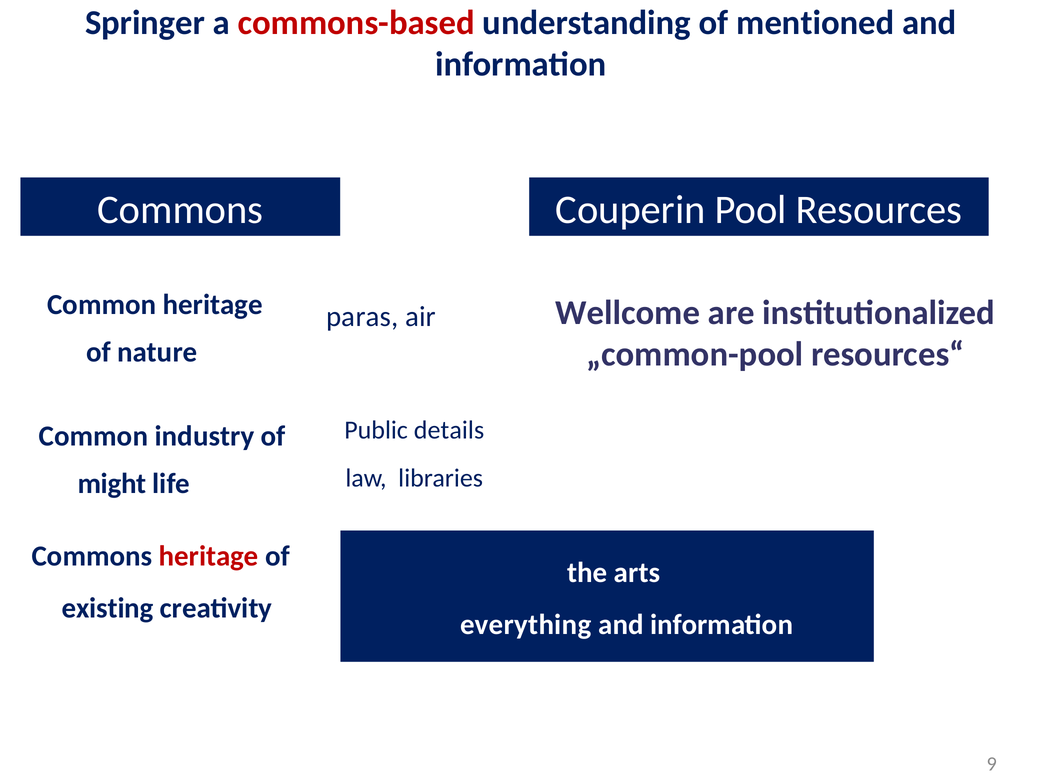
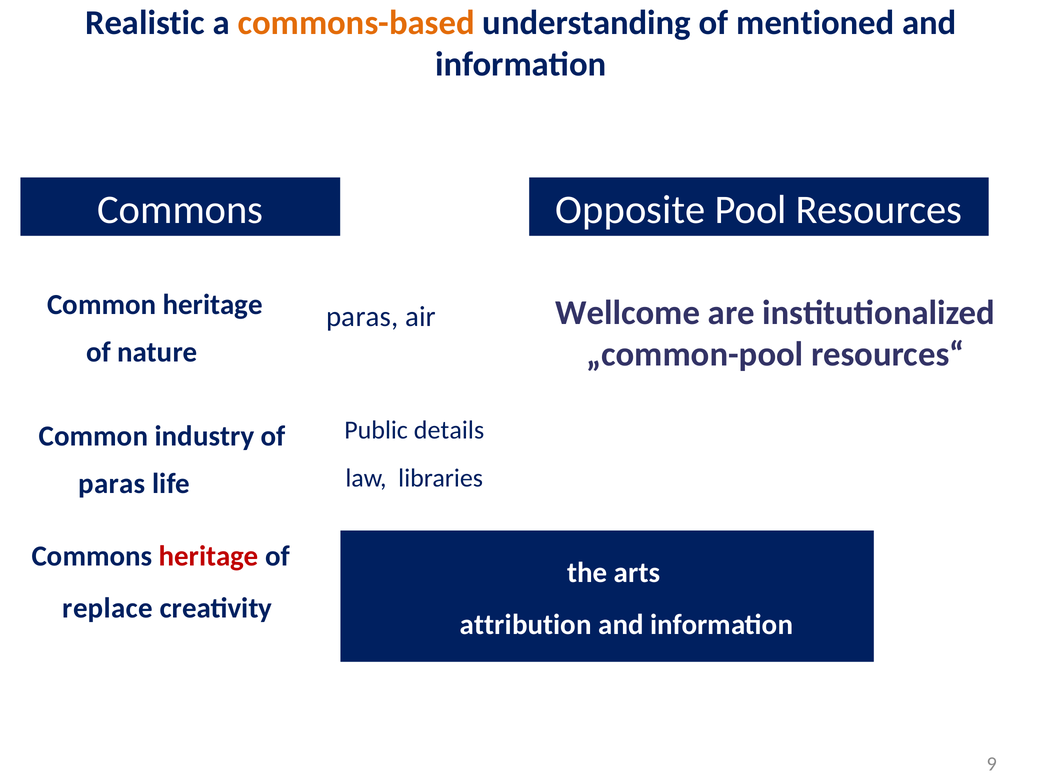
Springer: Springer -> Realistic
commons-based colour: red -> orange
Couperin: Couperin -> Opposite
might at (112, 483): might -> paras
existing: existing -> replace
everything: everything -> attribution
